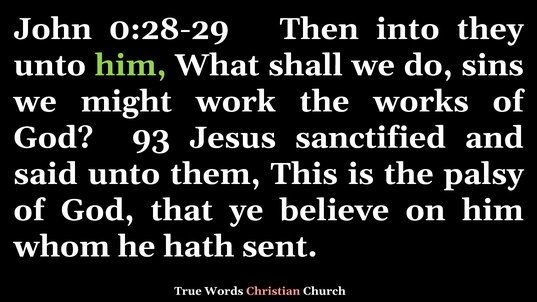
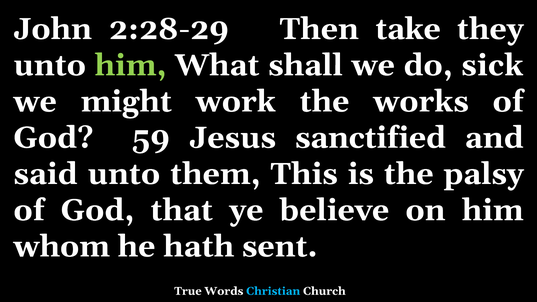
0:28-29: 0:28-29 -> 2:28-29
into: into -> take
sins: sins -> sick
93: 93 -> 59
Christian colour: pink -> light blue
